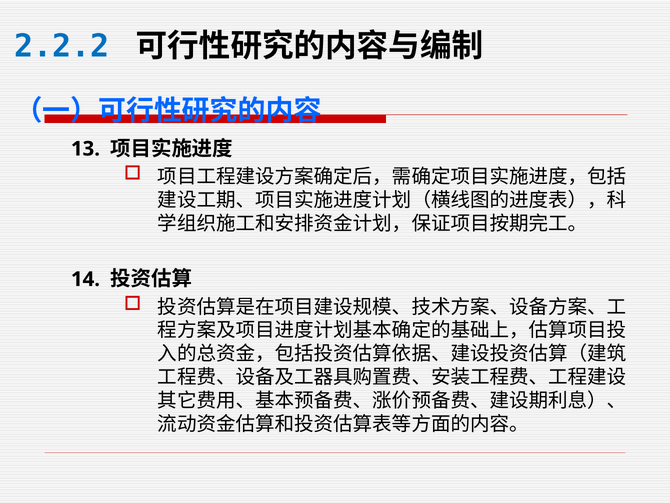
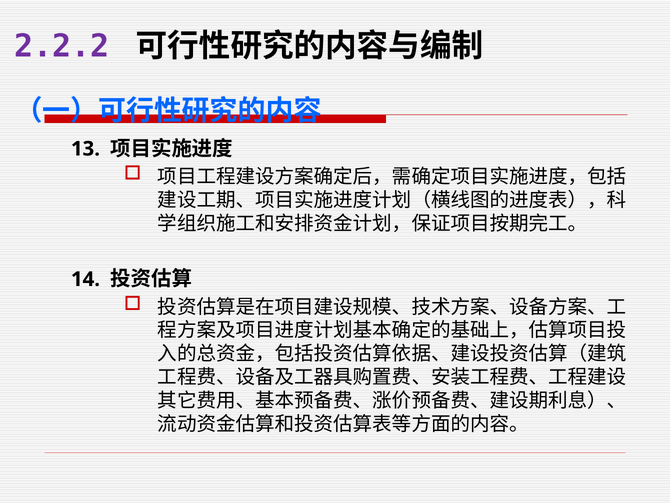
2.2.2 colour: blue -> purple
